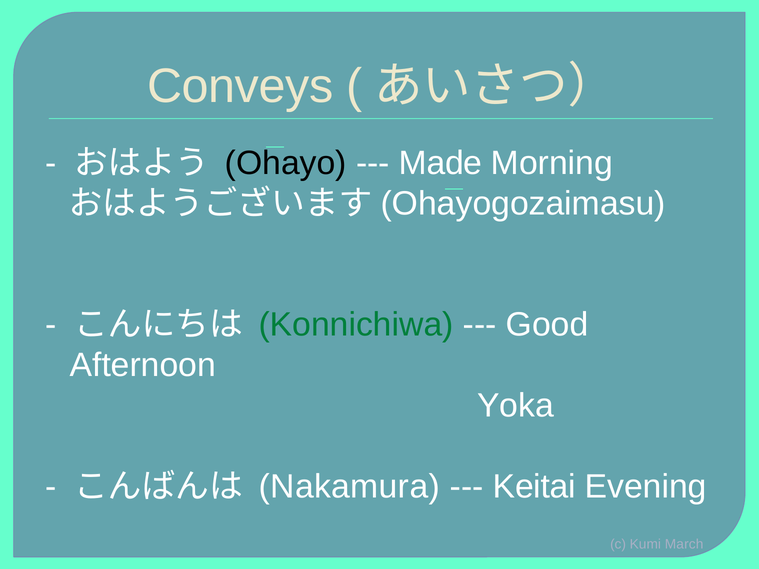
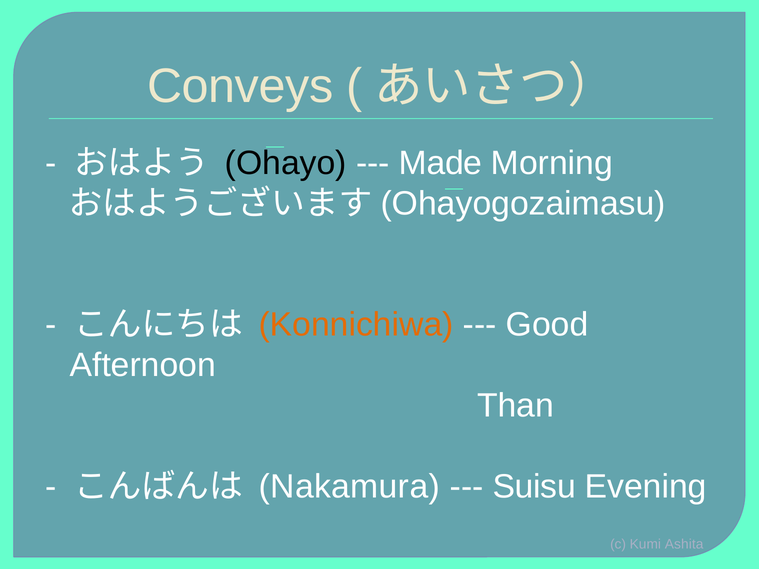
Konnichiwa colour: green -> orange
Yoka: Yoka -> Than
Keitai: Keitai -> Suisu
March: March -> Ashita
